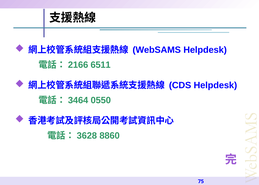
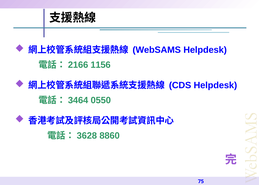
6511: 6511 -> 1156
